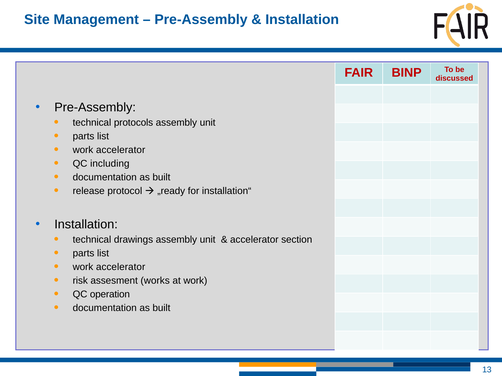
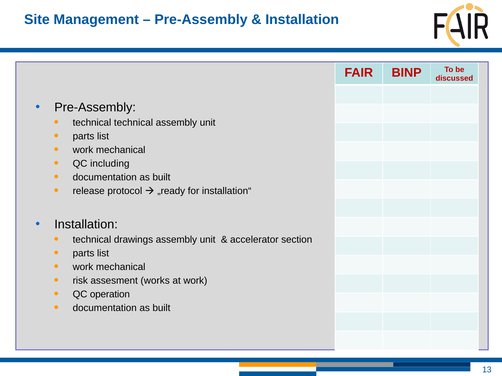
technical protocols: protocols -> technical
accelerator at (121, 150): accelerator -> mechanical
accelerator at (121, 267): accelerator -> mechanical
